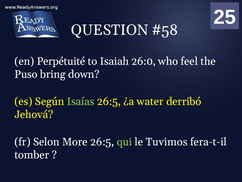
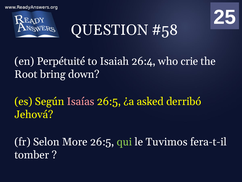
26:0: 26:0 -> 26:4
feel: feel -> crie
Puso: Puso -> Root
Isaías colour: light green -> pink
water: water -> asked
